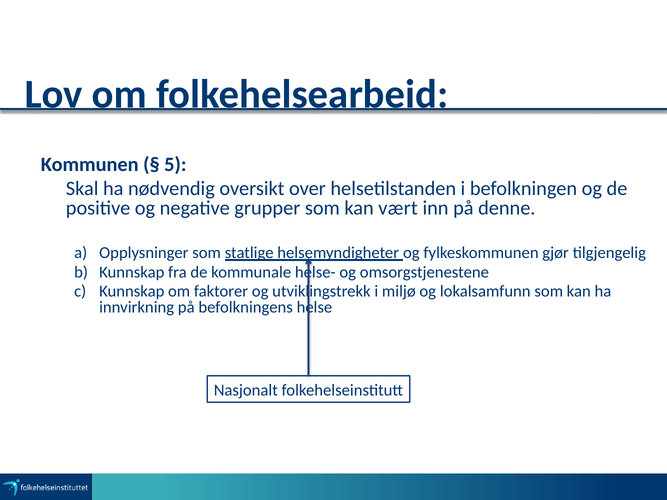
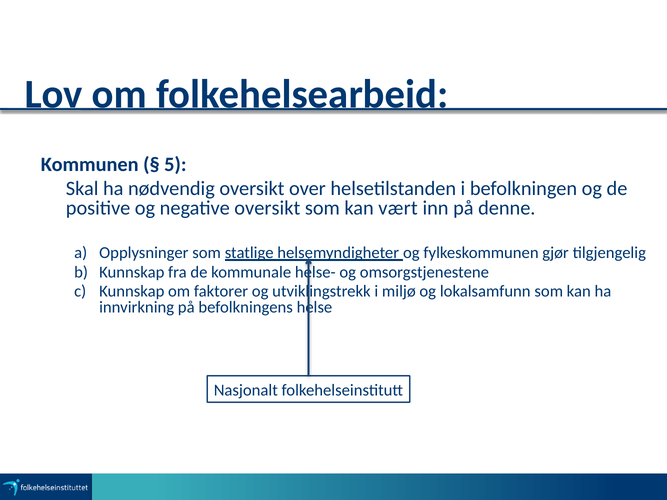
negative grupper: grupper -> oversikt
